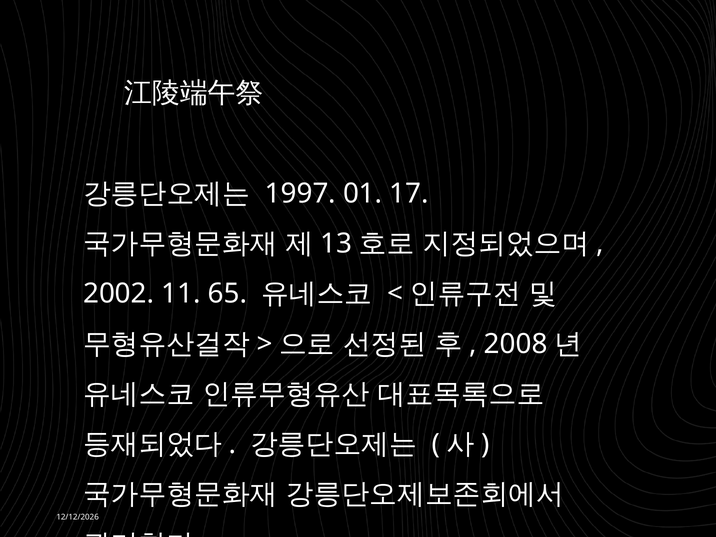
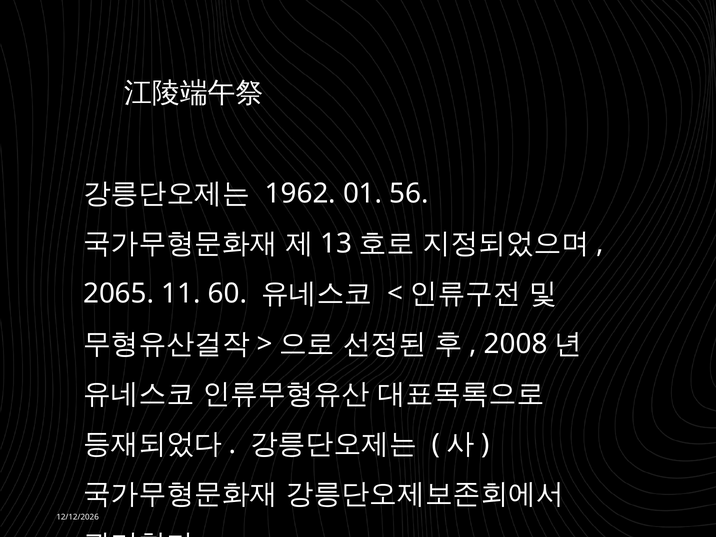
1997: 1997 -> 1962
17: 17 -> 56
2002: 2002 -> 2065
65: 65 -> 60
